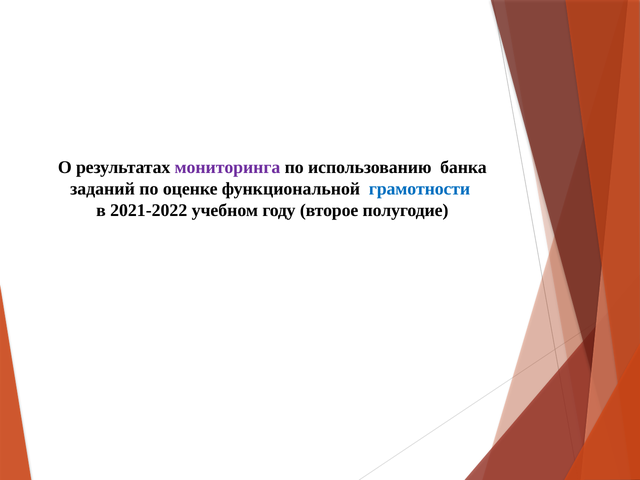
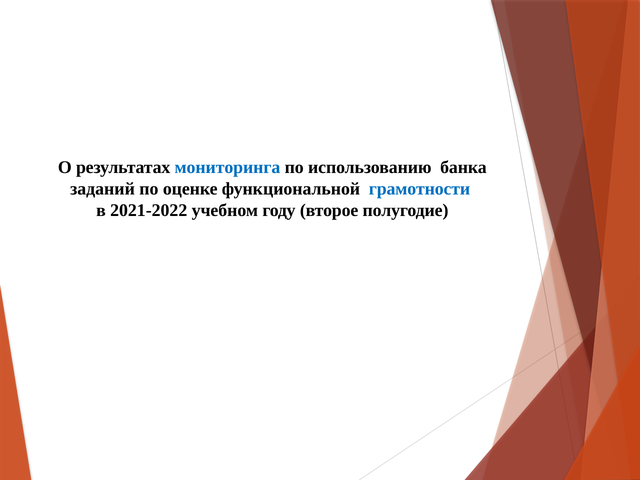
мониторинга colour: purple -> blue
